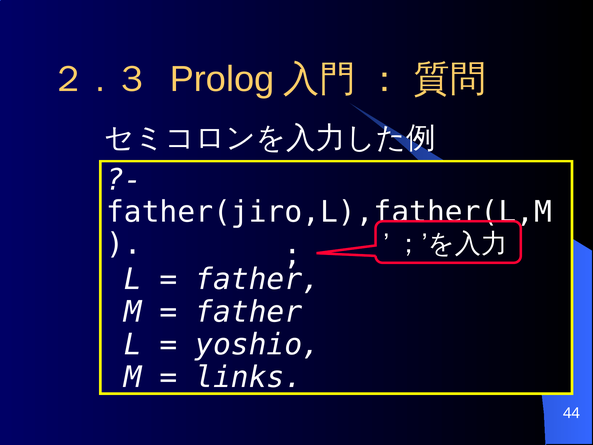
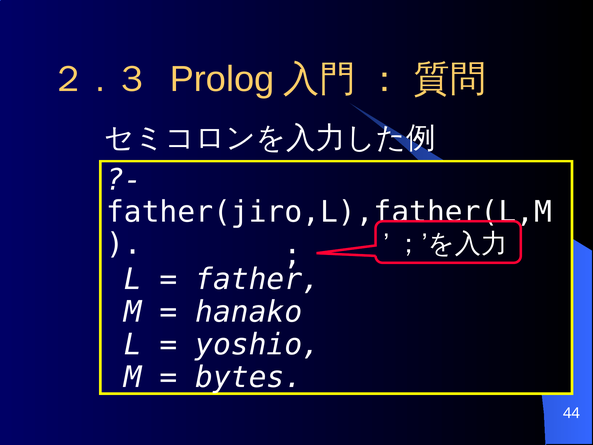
father at (249, 312): father -> hanako
links: links -> bytes
